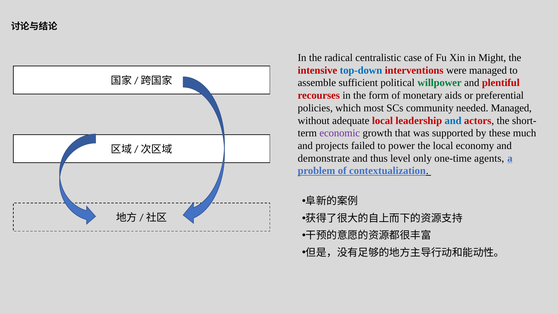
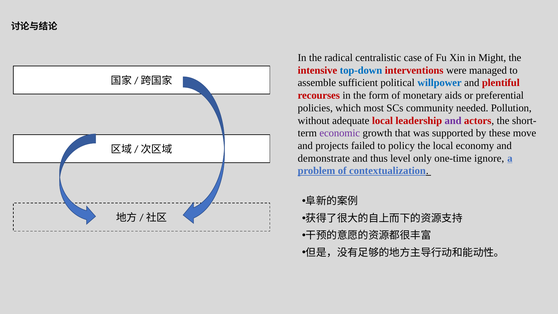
willpower colour: green -> blue
needed Managed: Managed -> Pollution
and at (453, 120) colour: blue -> purple
much: much -> move
power: power -> policy
agents: agents -> ignore
